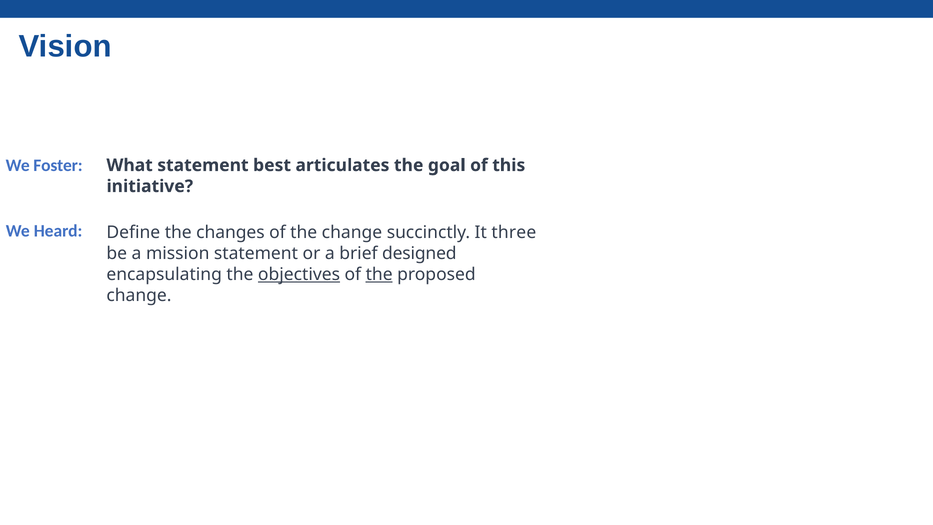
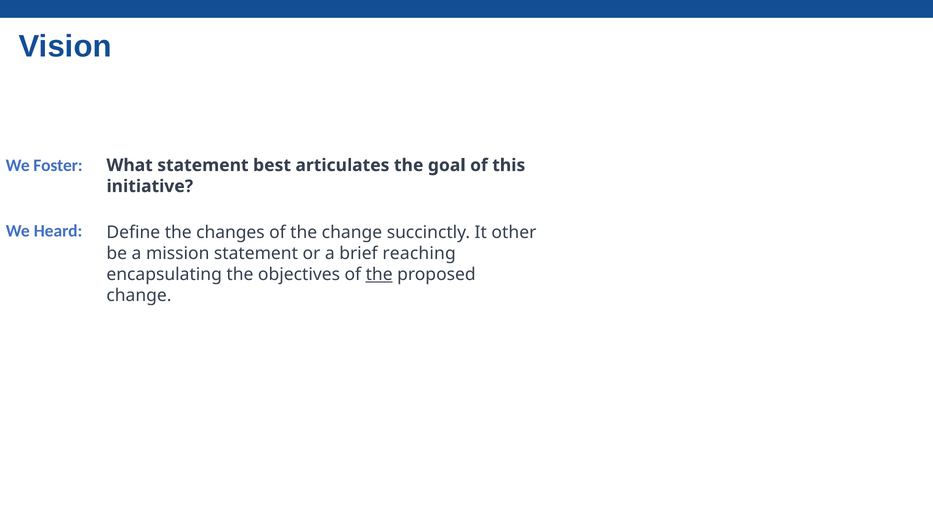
three: three -> other
designed: designed -> reaching
objectives underline: present -> none
